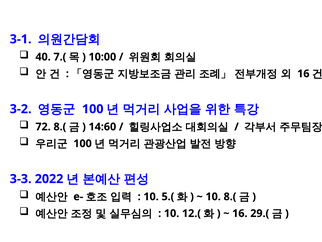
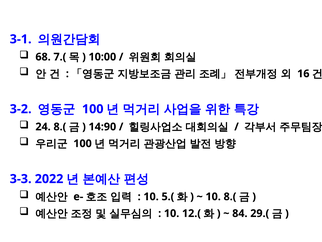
40: 40 -> 68
72: 72 -> 24
14:60: 14:60 -> 14:90
16 at (240, 213): 16 -> 84
